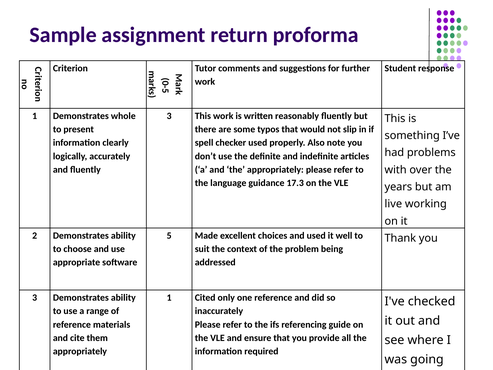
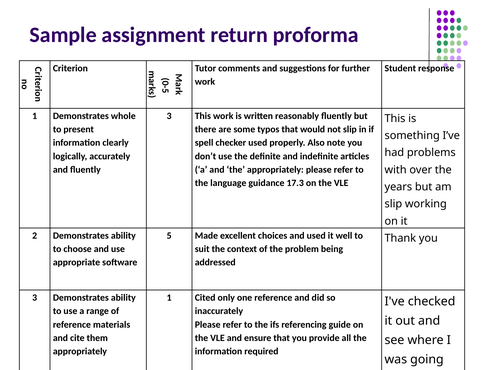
live at (393, 204): live -> slip
